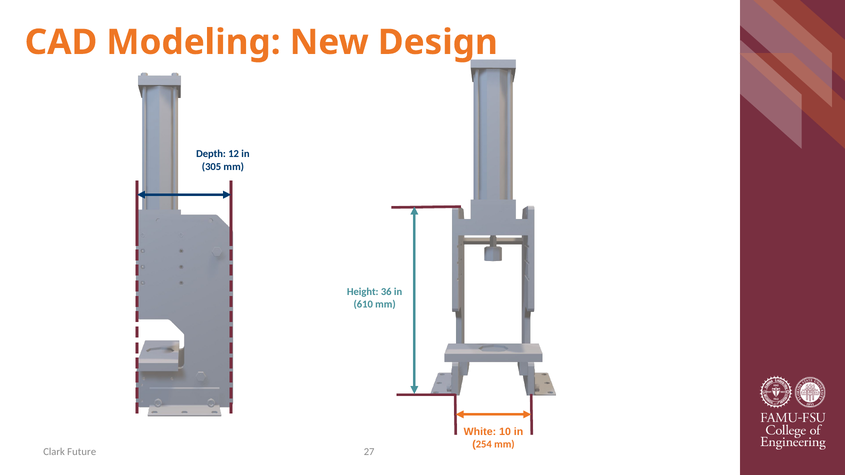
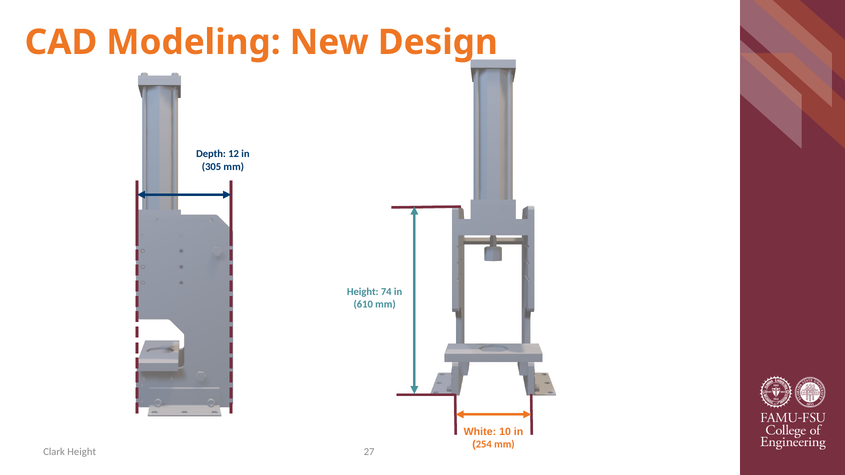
36: 36 -> 74
Clark Future: Future -> Height
